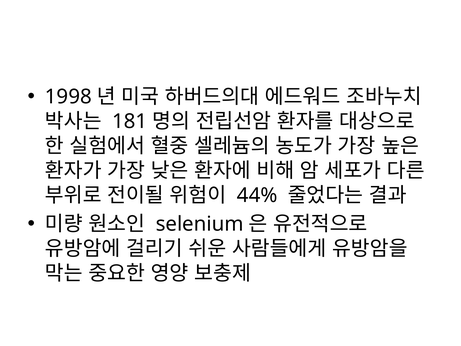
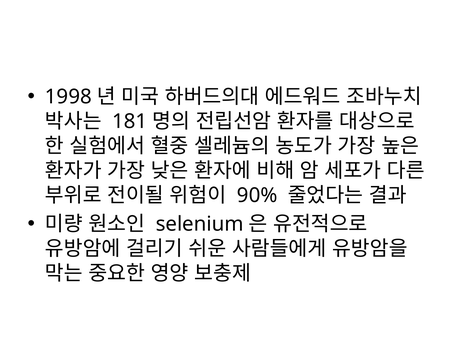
44%: 44% -> 90%
